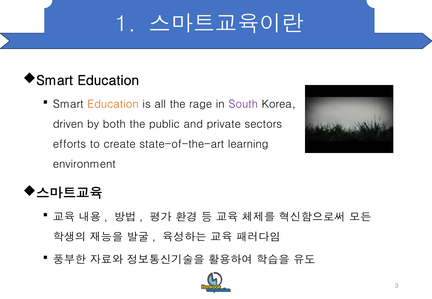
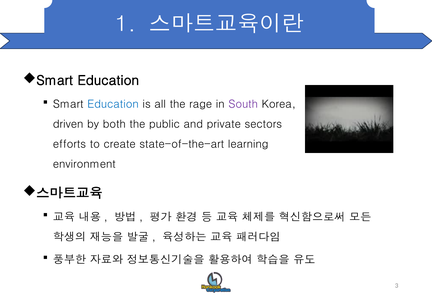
Education at (113, 104) colour: orange -> blue
